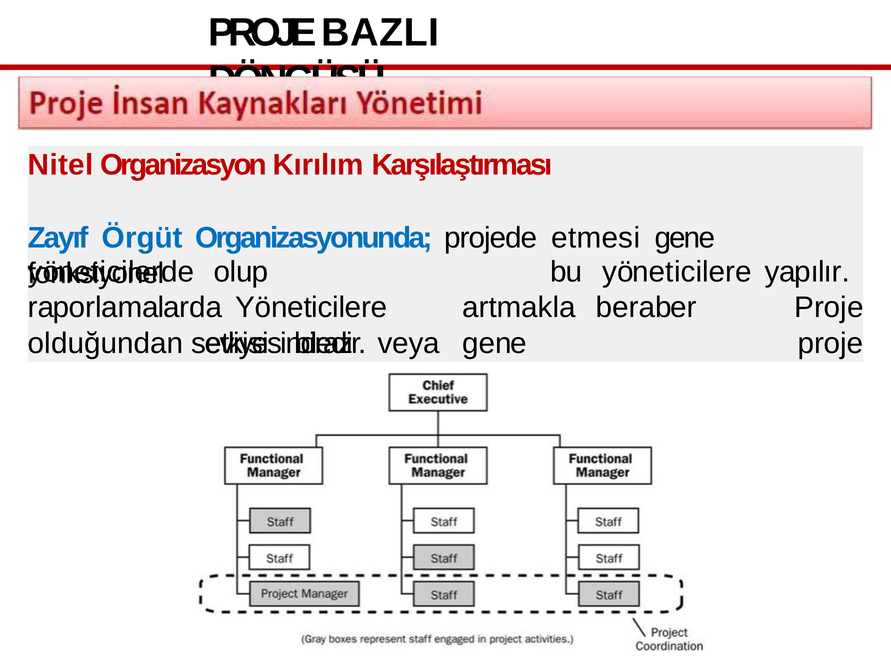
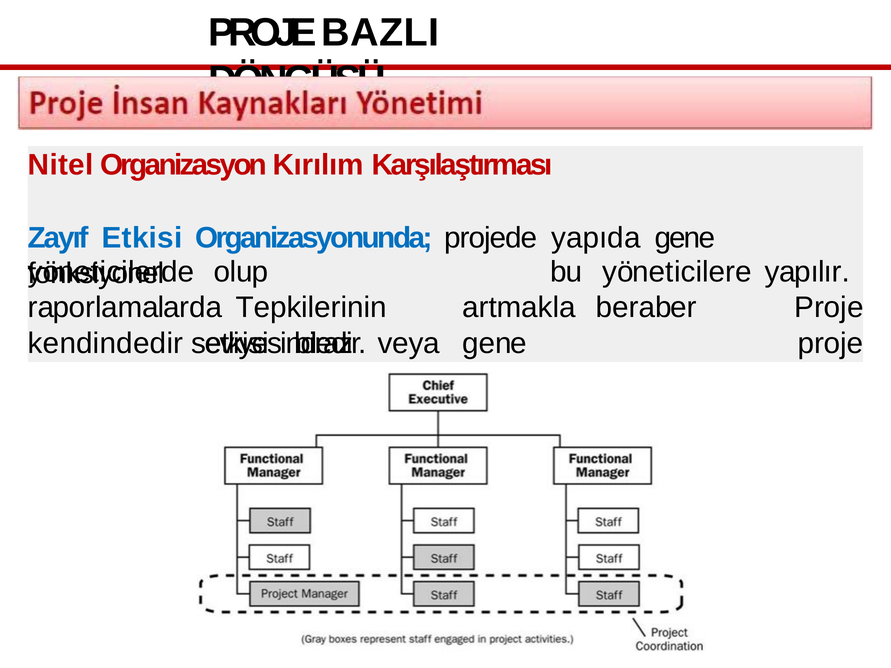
Zayıf Örgüt: Örgüt -> Etkisi
etmesi: etmesi -> yapıda
raporlamalarda Yöneticilere: Yöneticilere -> Tepkilerinin
olduğundan: olduğundan -> kendindedir
